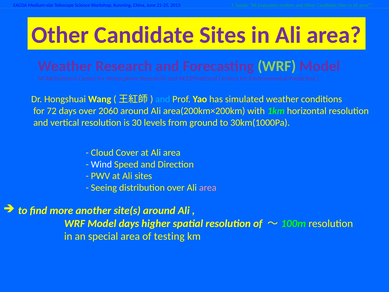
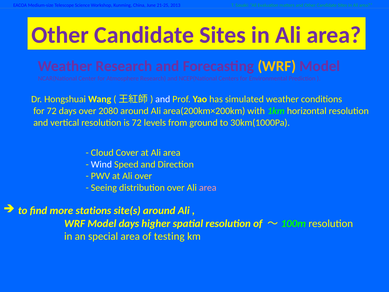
WRF at (277, 66) colour: light green -> yellow
and at (163, 99) colour: light blue -> white
2060: 2060 -> 2080
is 30: 30 -> 72
Ali sites: sites -> over
another: another -> stations
